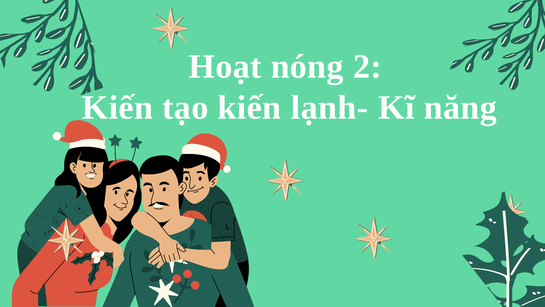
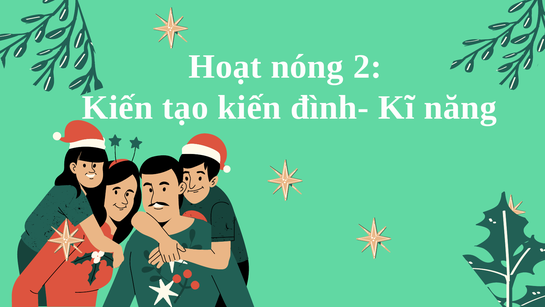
lạnh-: lạnh- -> đình-
